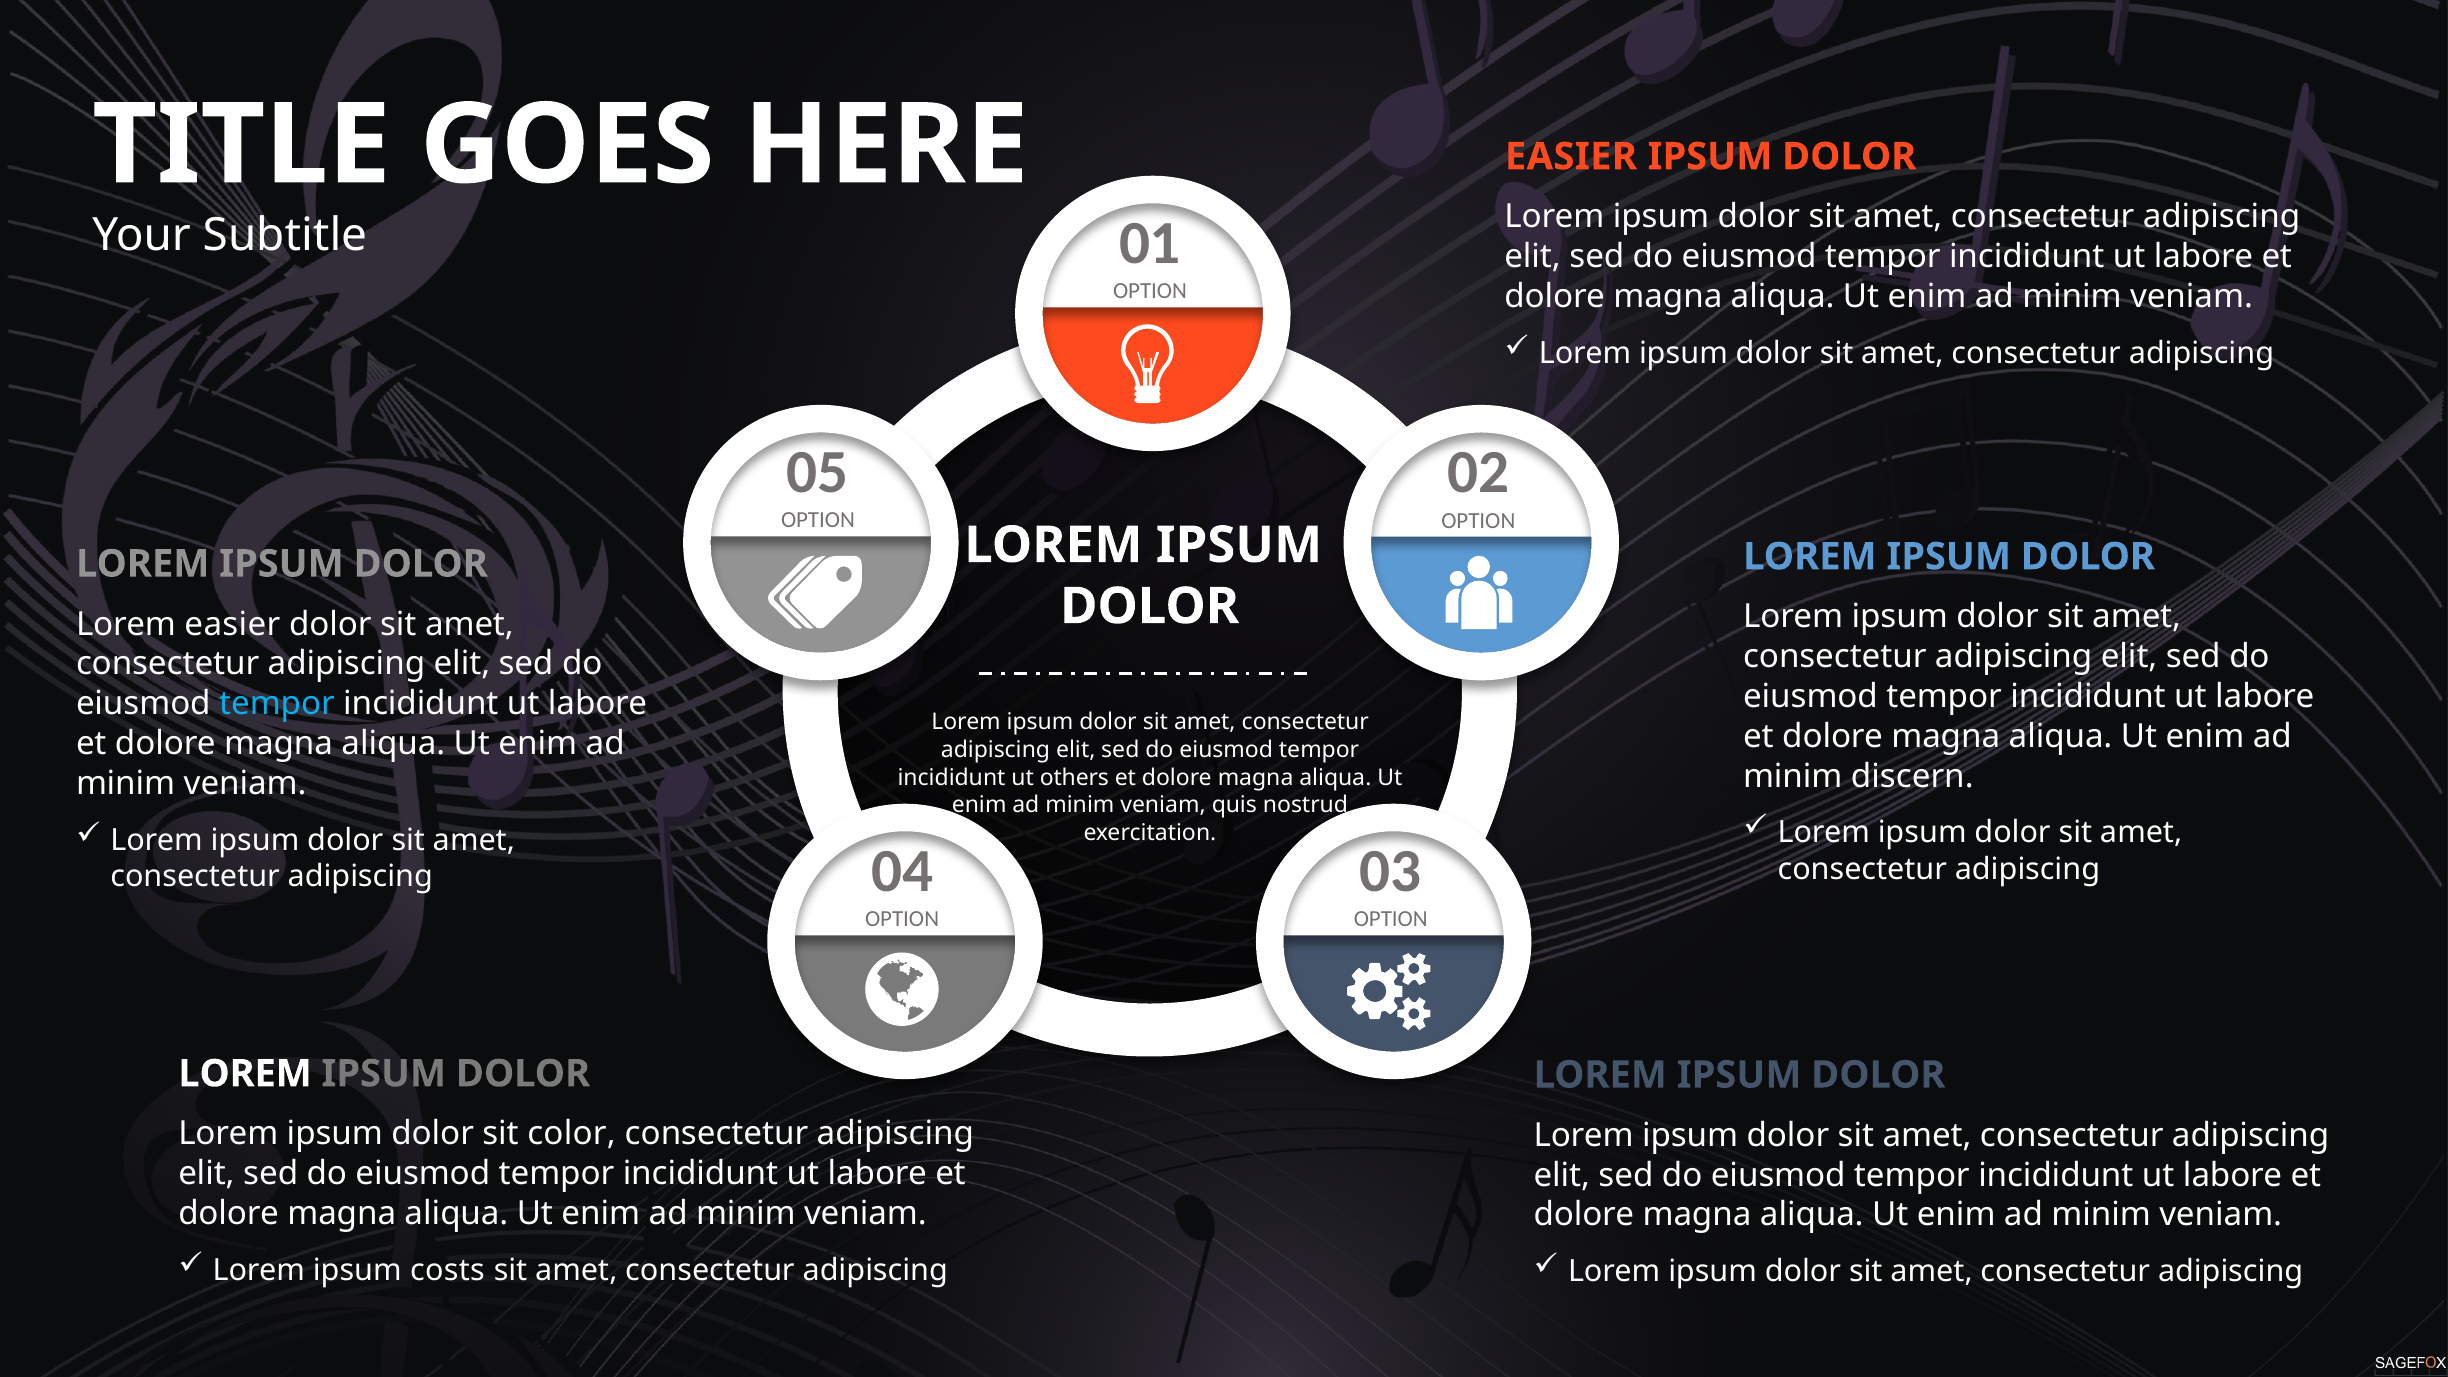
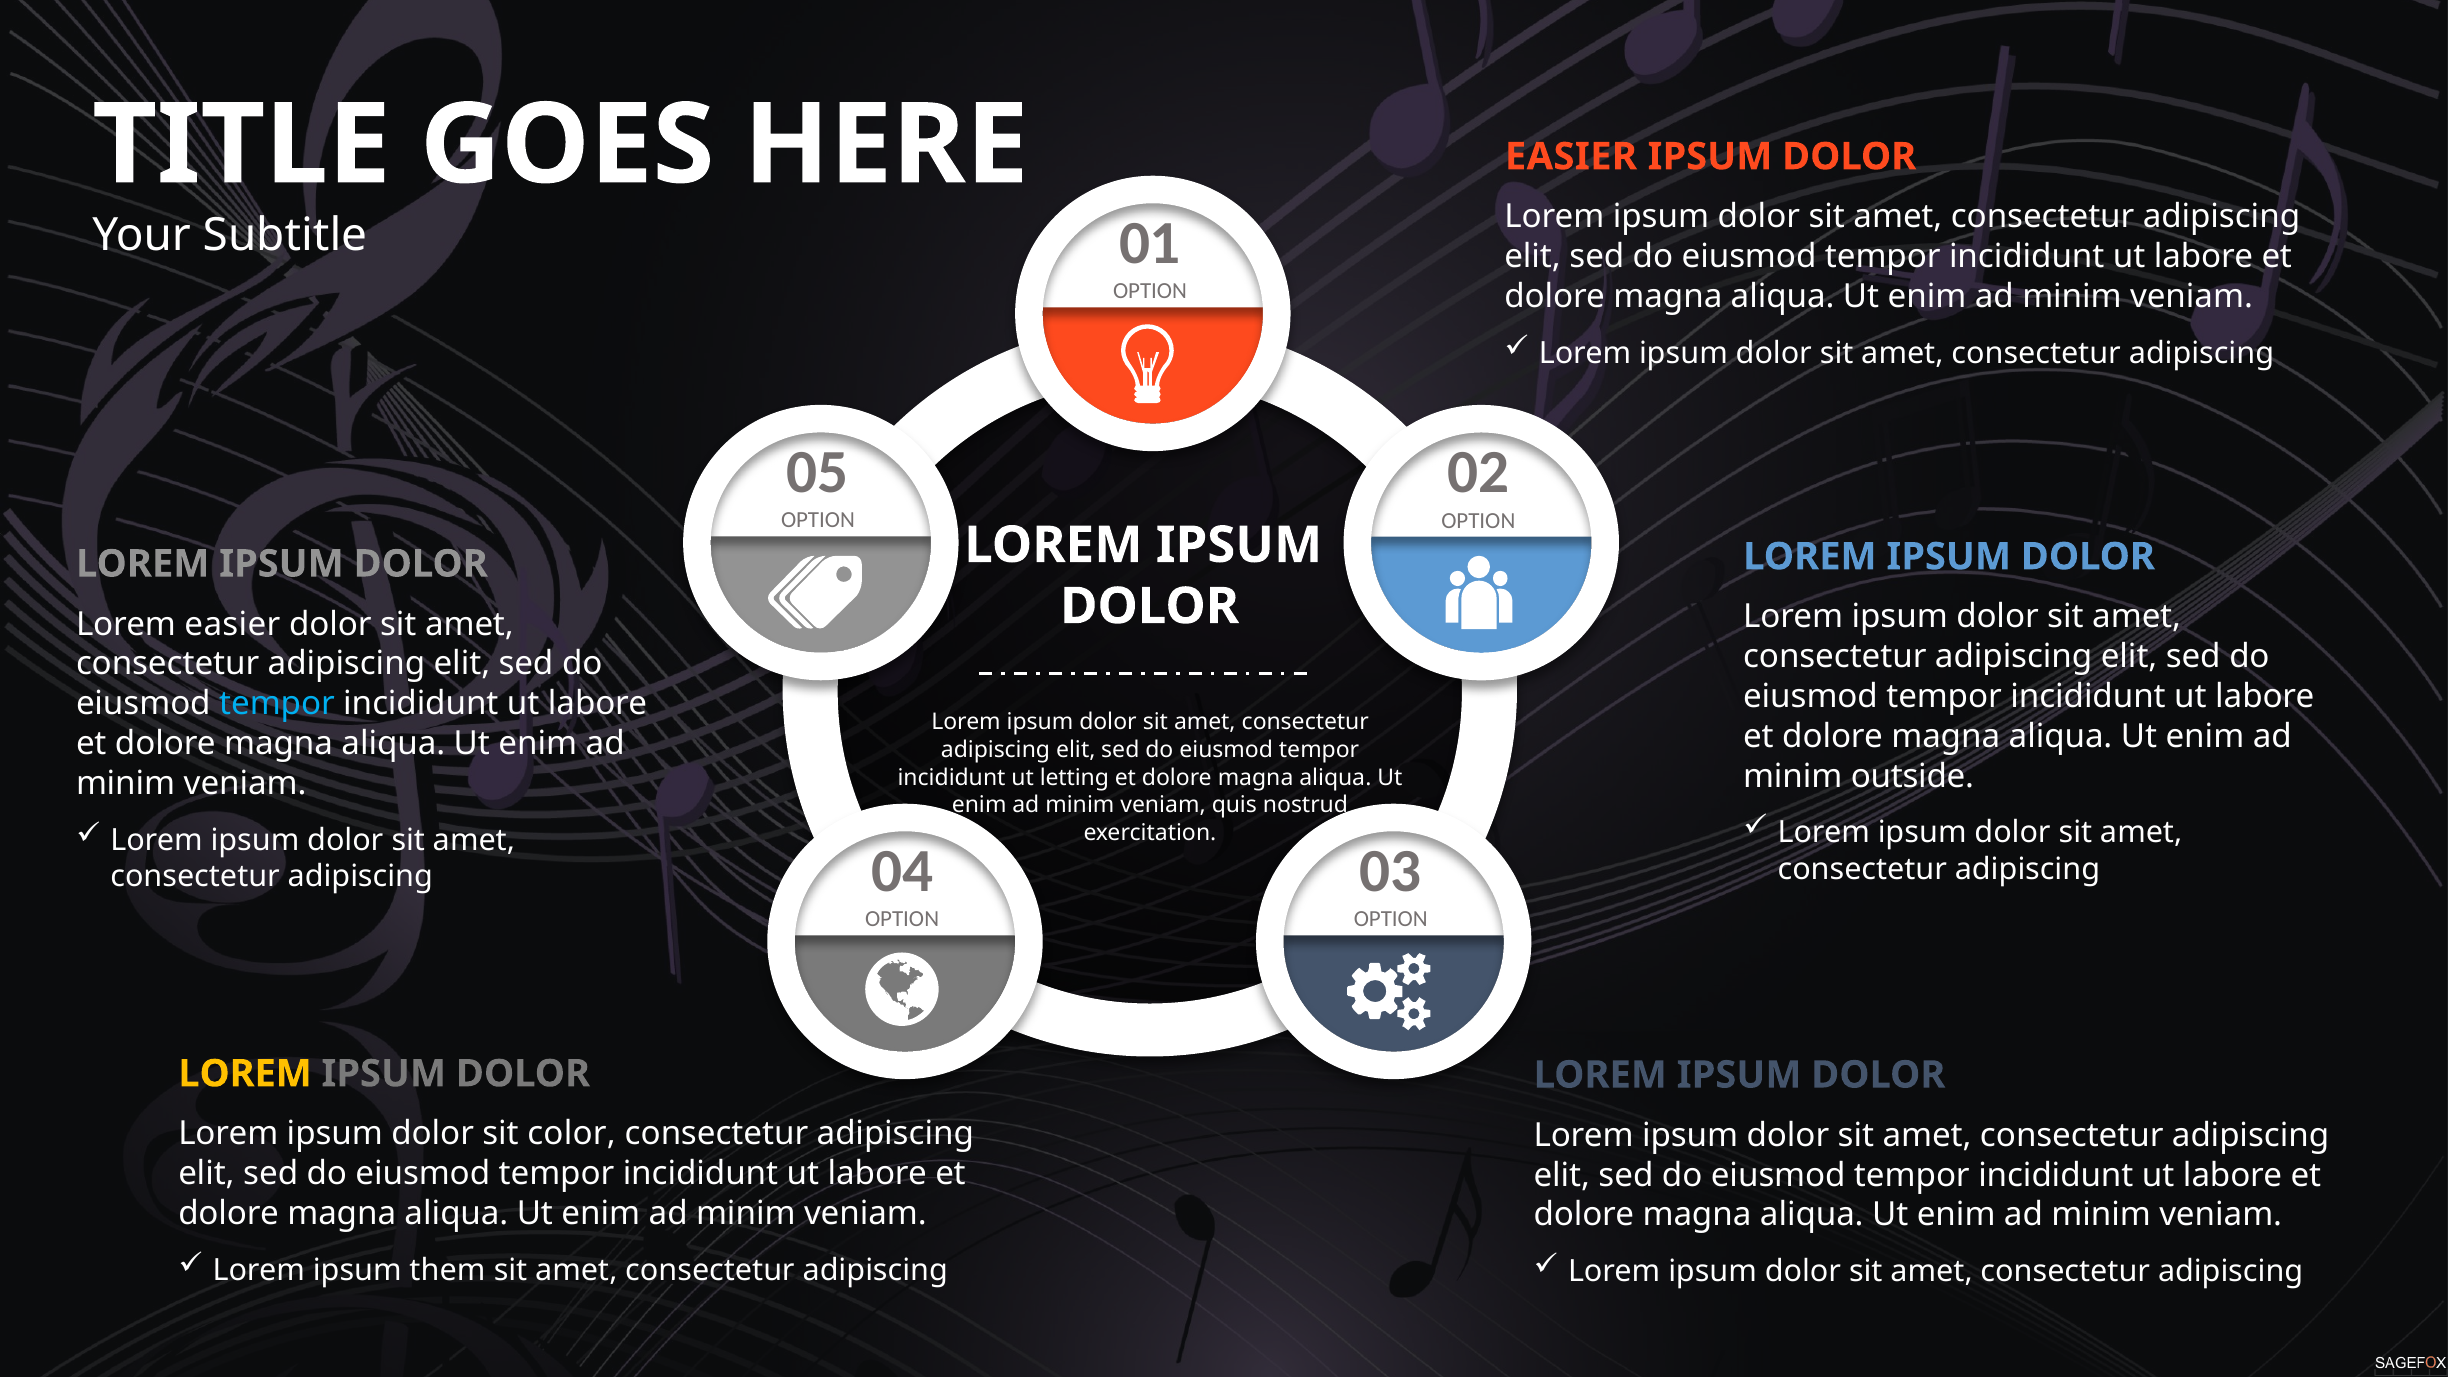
discern: discern -> outside
others: others -> letting
LOREM at (245, 1074) colour: white -> yellow
costs: costs -> them
